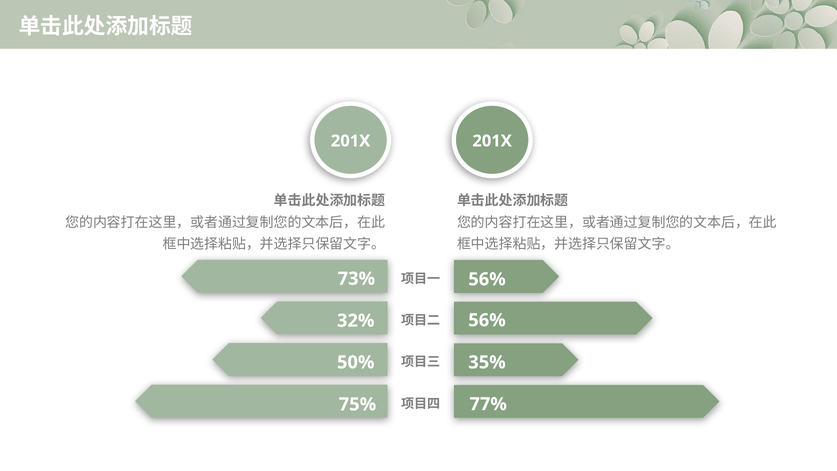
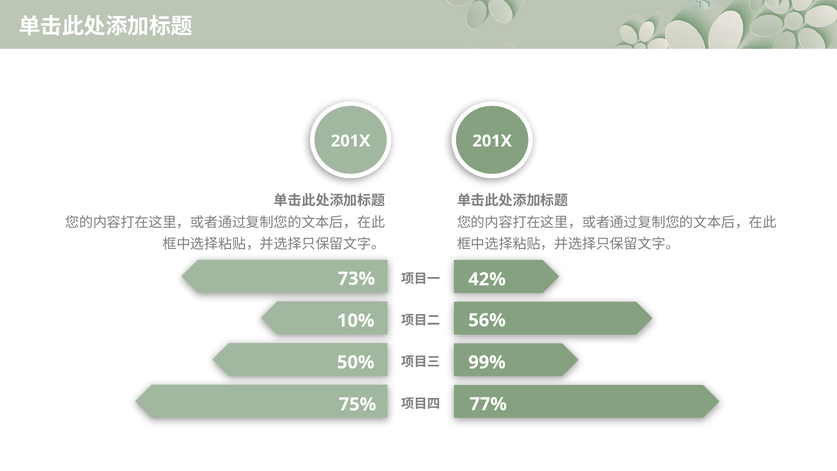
56% at (487, 279): 56% -> 42%
32%: 32% -> 10%
35%: 35% -> 99%
